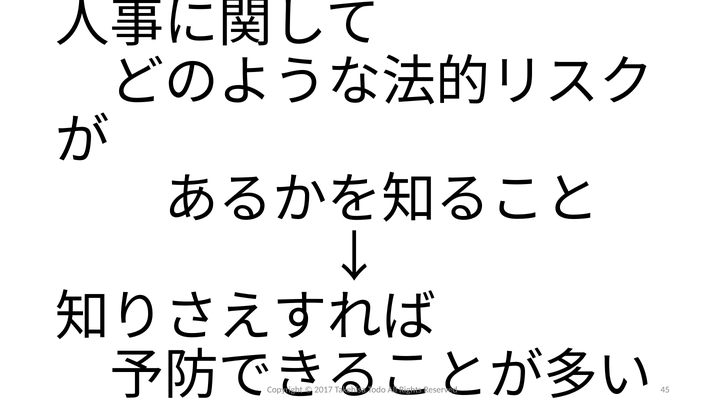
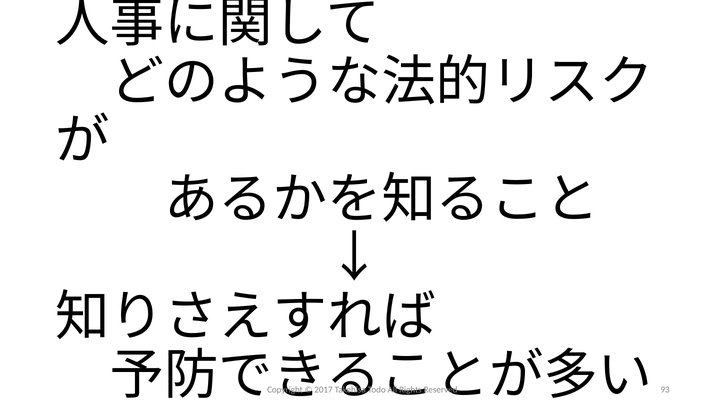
45: 45 -> 93
